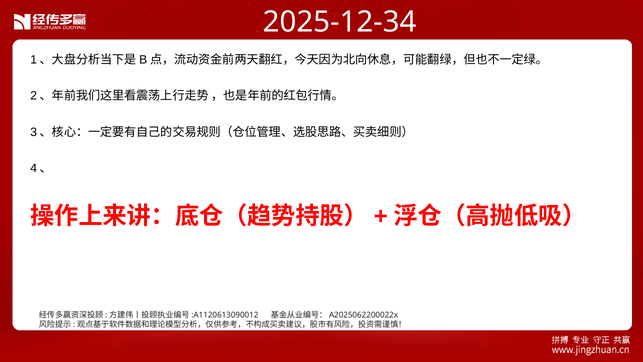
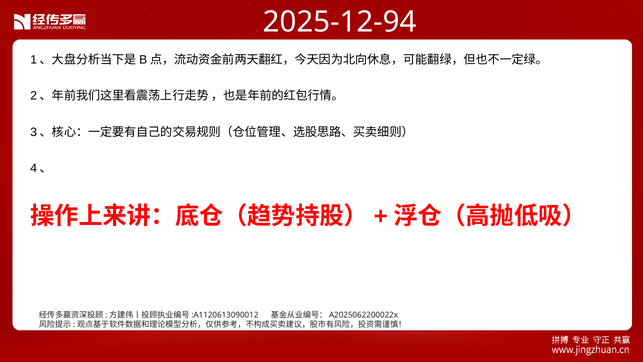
2025-12-34: 2025-12-34 -> 2025-12-94
